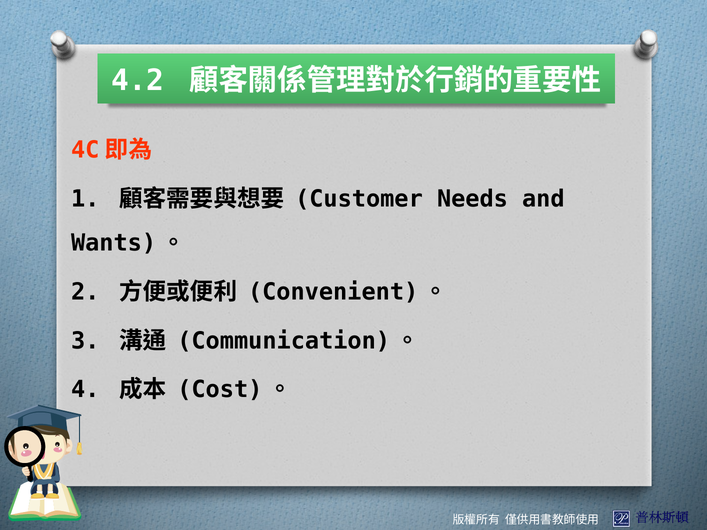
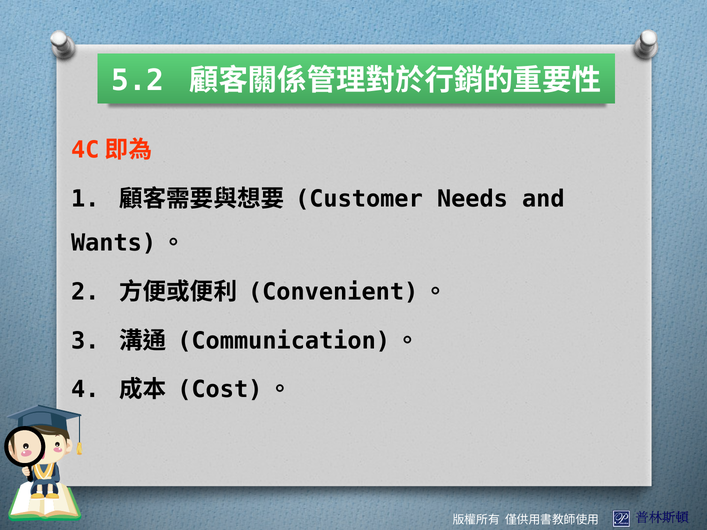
4.2: 4.2 -> 5.2
